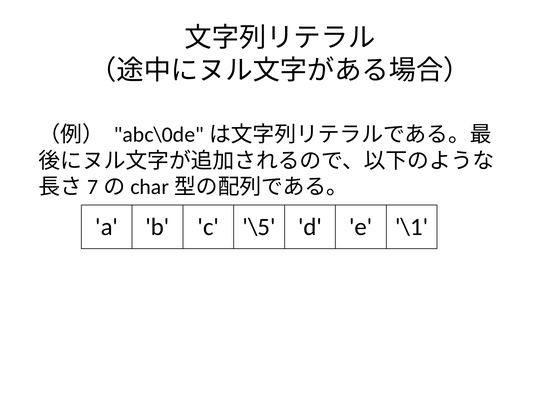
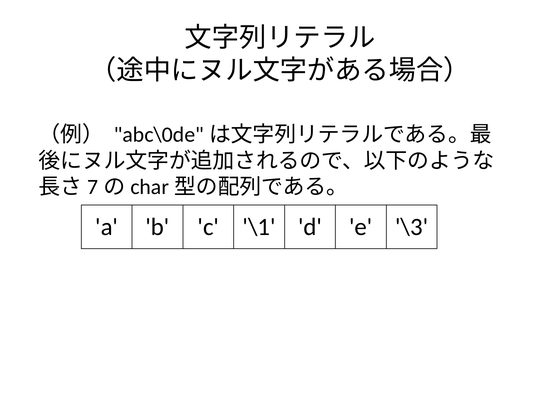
\5: \5 -> \1
\1: \1 -> \3
